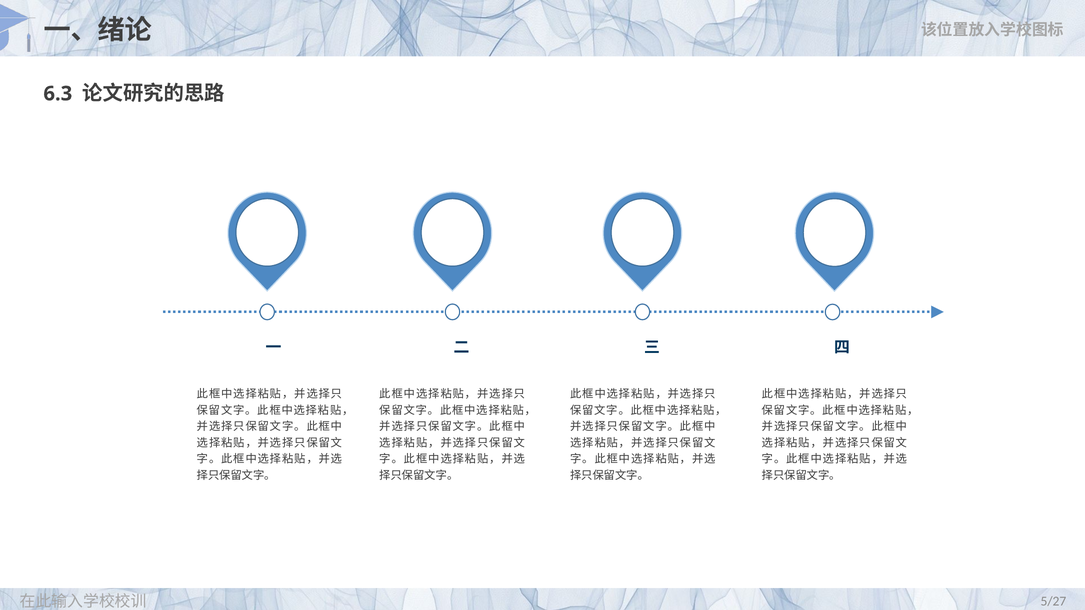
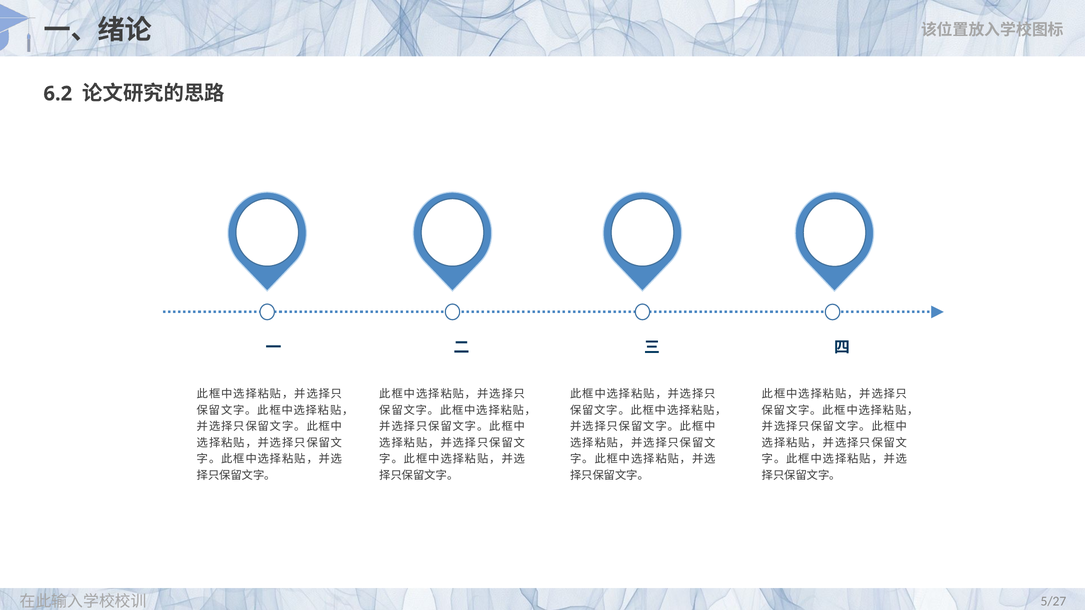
6.3: 6.3 -> 6.2
